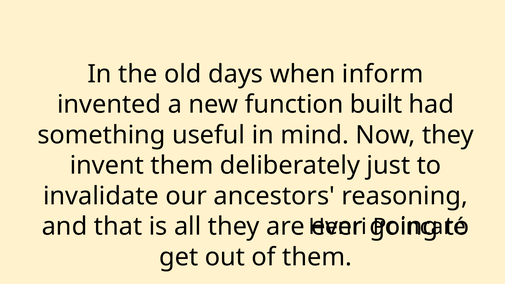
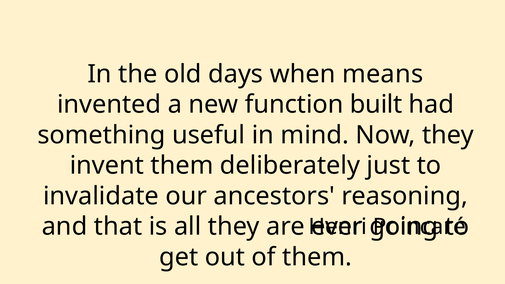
inform: inform -> means
